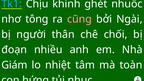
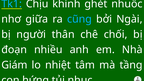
tông: tông -> giữa
cũng colour: pink -> light blue
toàn: toàn -> tầng
